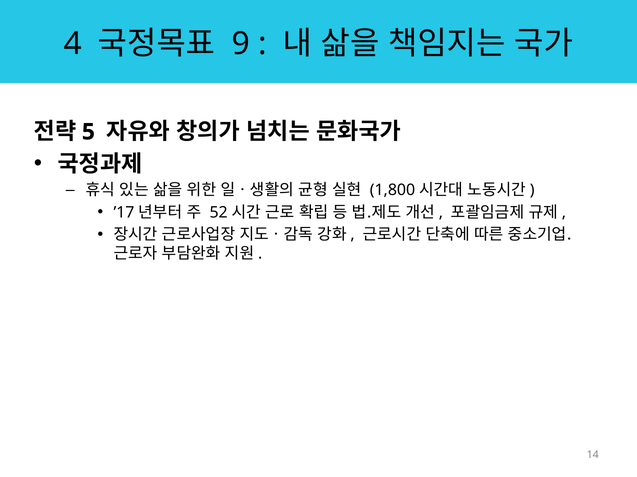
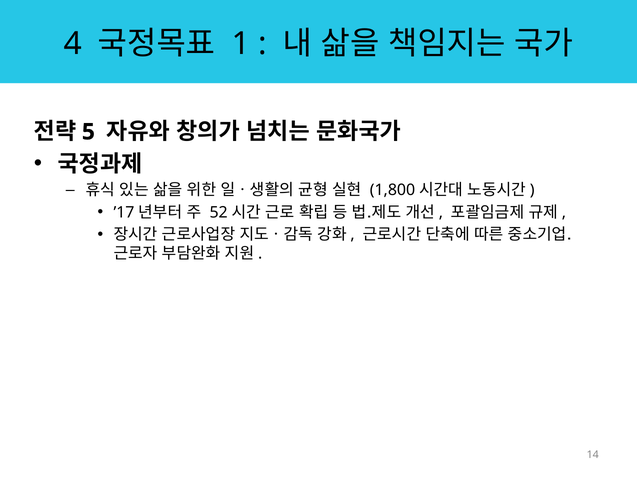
9: 9 -> 1
